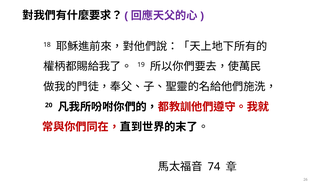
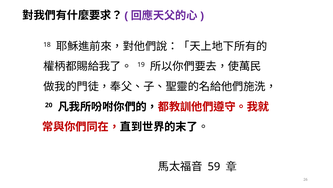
74: 74 -> 59
